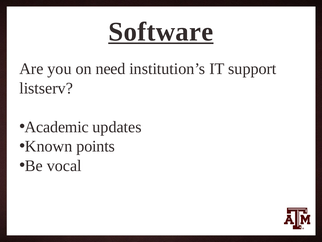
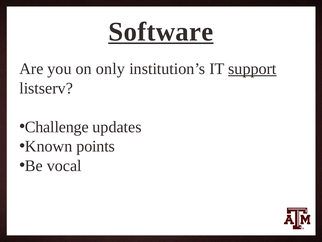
need: need -> only
support underline: none -> present
Academic: Academic -> Challenge
